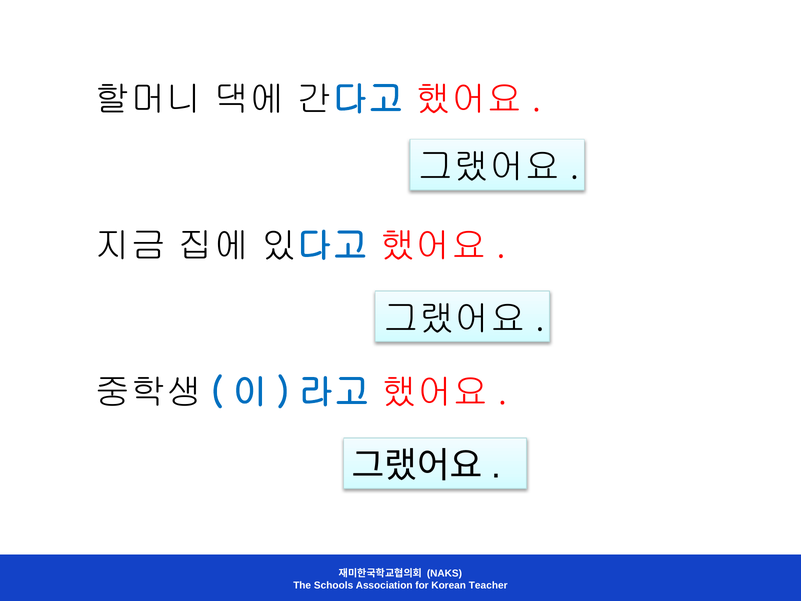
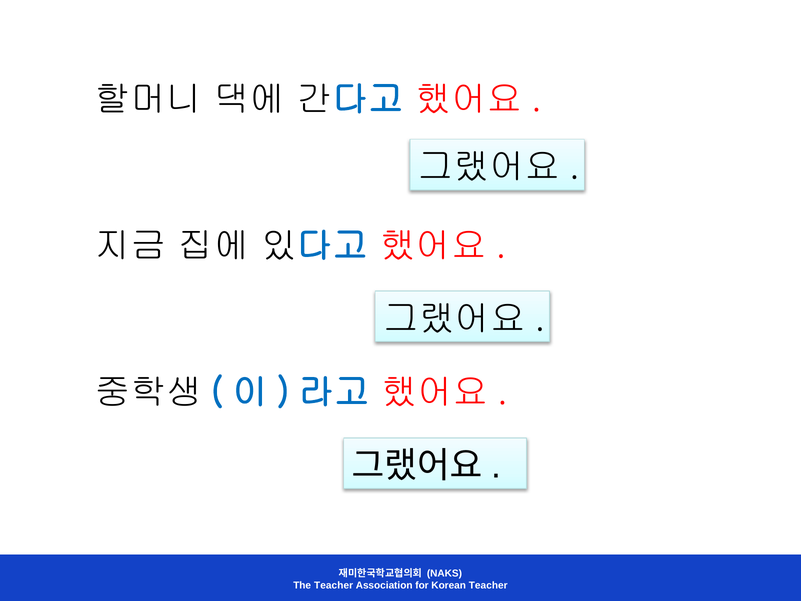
The Schools: Schools -> Teacher
